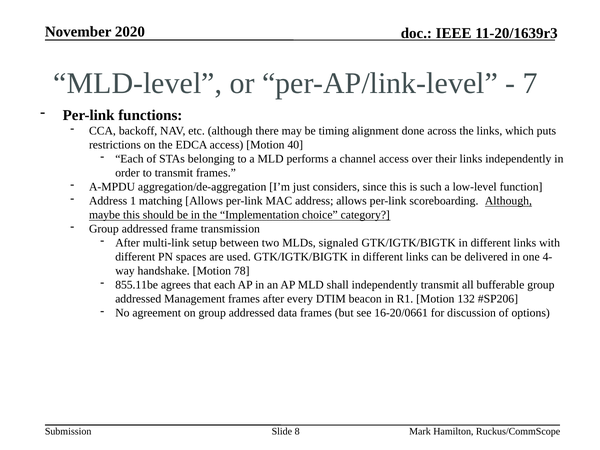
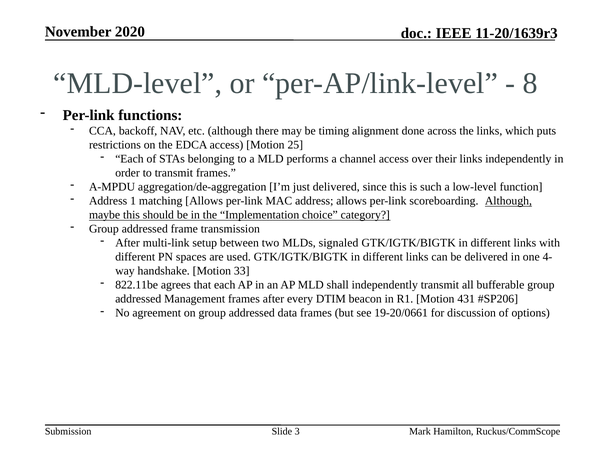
7 at (530, 83): 7 -> 8
40: 40 -> 25
just considers: considers -> delivered
78: 78 -> 33
855.11be: 855.11be -> 822.11be
132: 132 -> 431
16-20/0661: 16-20/0661 -> 19-20/0661
8: 8 -> 3
